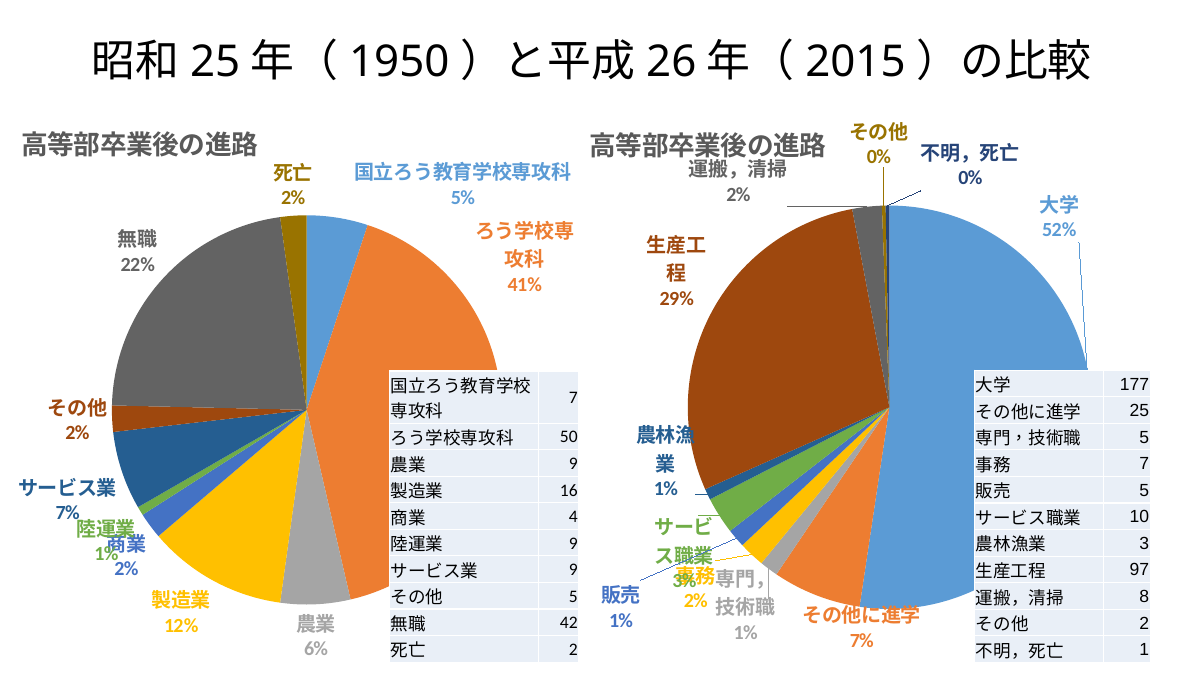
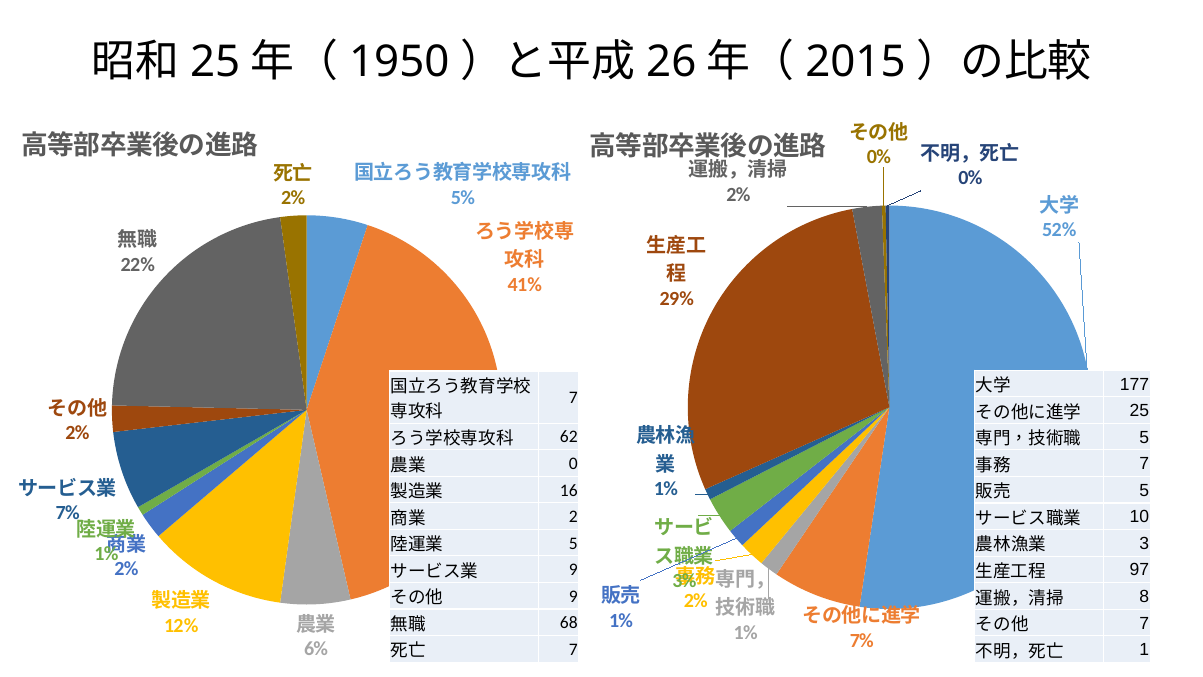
50: 50 -> 62
9 at (573, 463): 9 -> 0
4: 4 -> 2
9 at (573, 543): 9 -> 5
5 at (573, 596): 5 -> 9
42: 42 -> 68
2 at (1144, 623): 2 -> 7
2 at (573, 649): 2 -> 7
